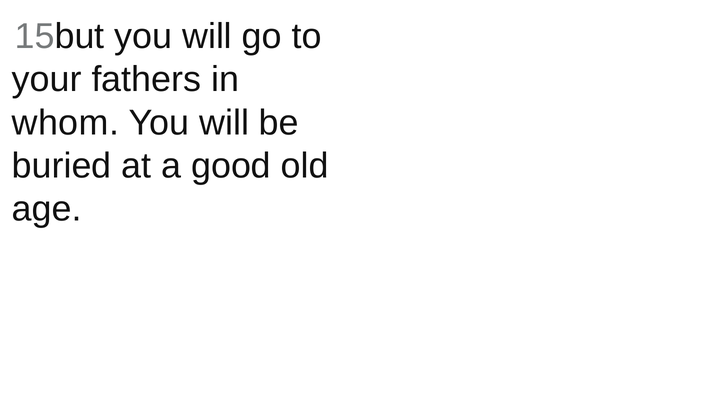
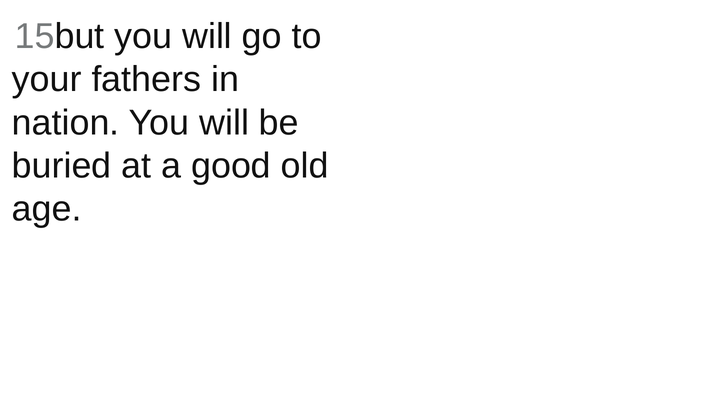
whom: whom -> nation
